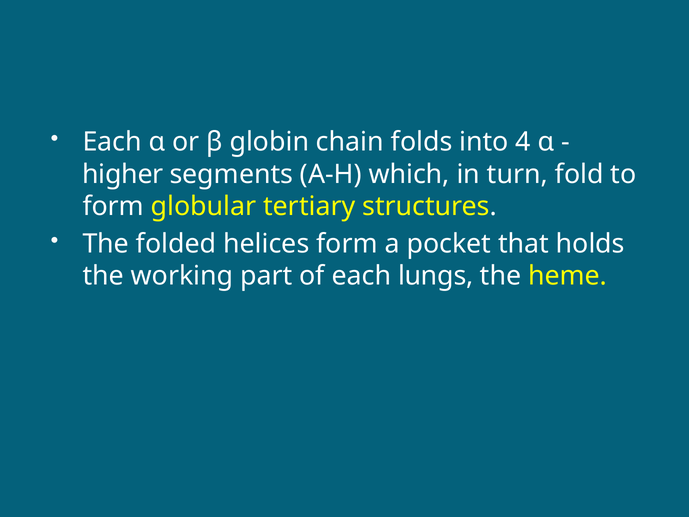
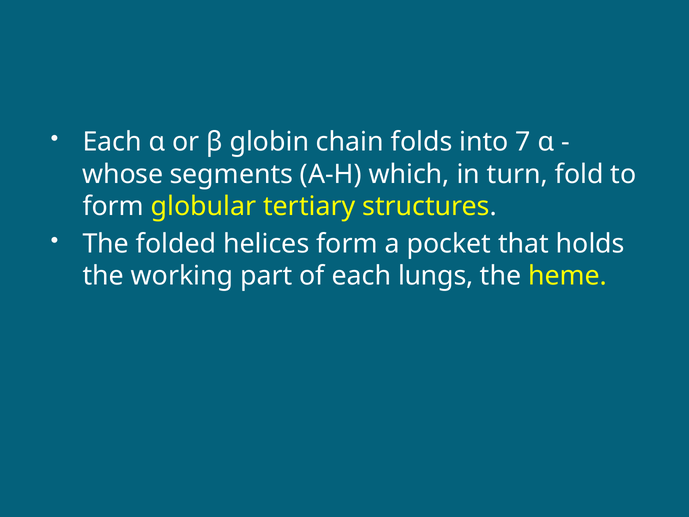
4: 4 -> 7
higher: higher -> whose
